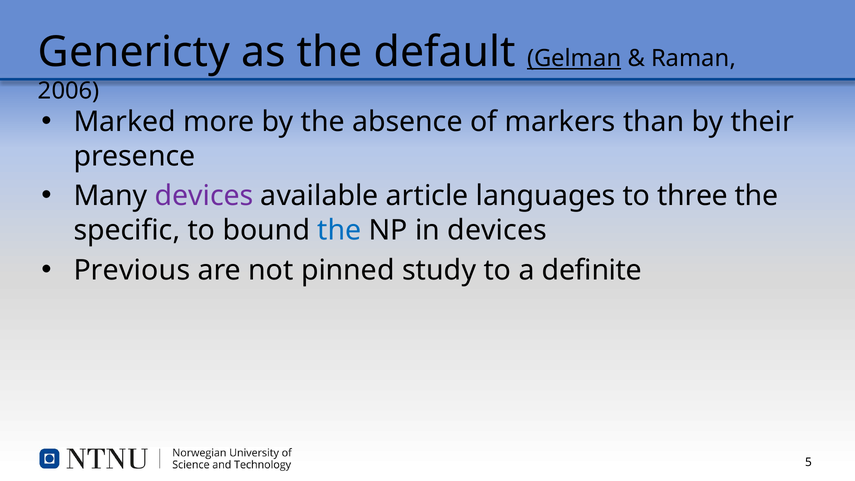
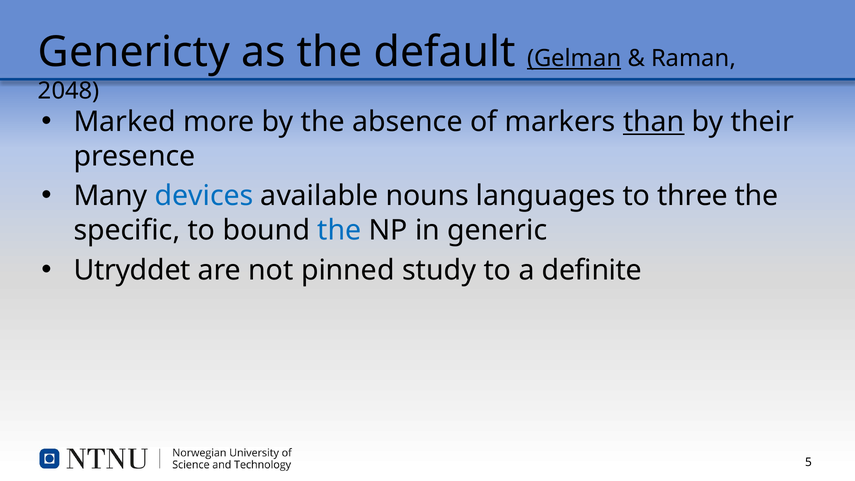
2006: 2006 -> 2048
than underline: none -> present
devices at (204, 196) colour: purple -> blue
article: article -> nouns
in devices: devices -> generic
Previous: Previous -> Utryddet
